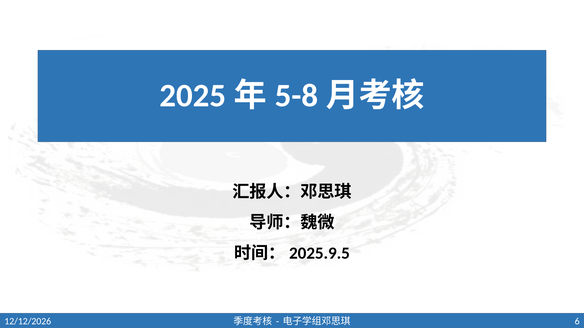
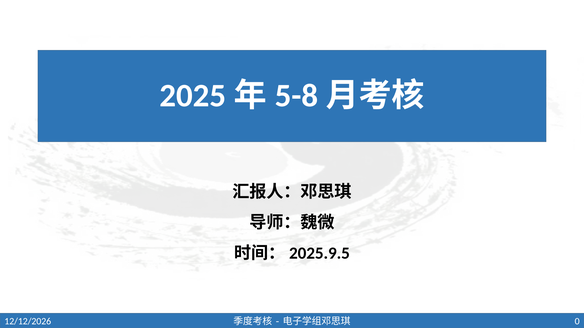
6: 6 -> 0
